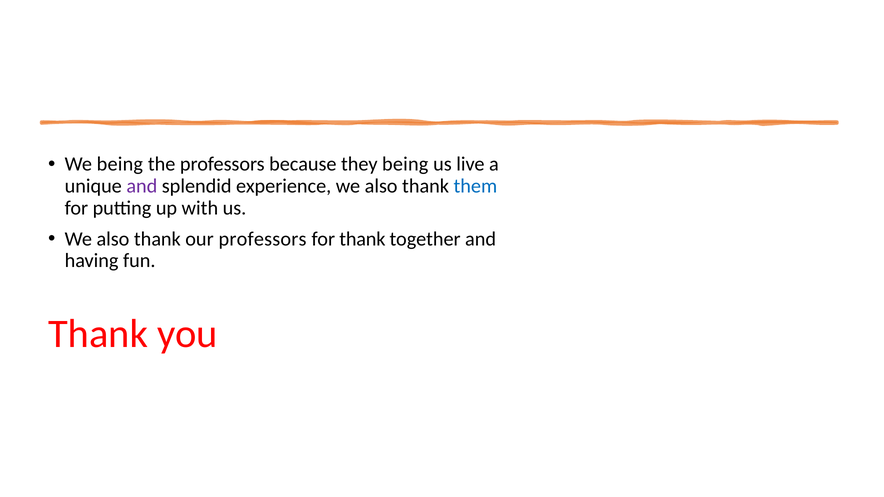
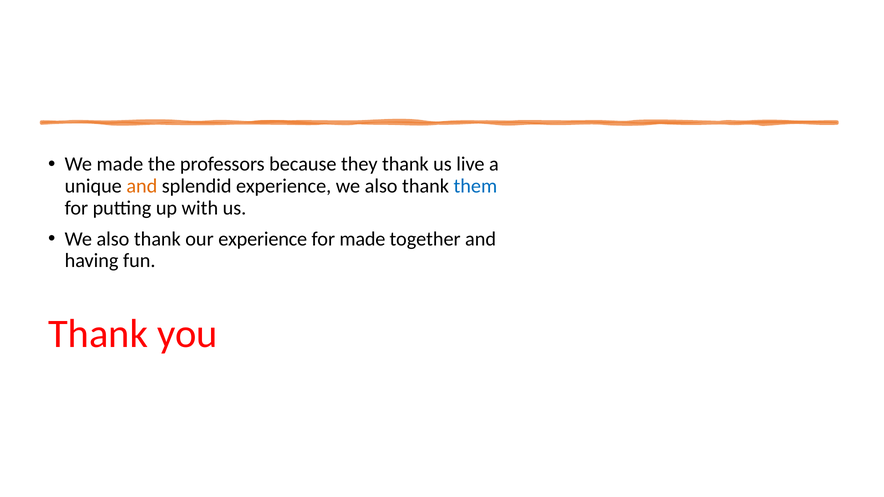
We being: being -> made
they being: being -> thank
and at (142, 186) colour: purple -> orange
our professors: professors -> experience
for thank: thank -> made
